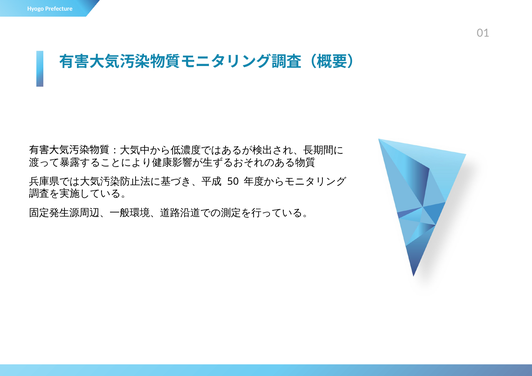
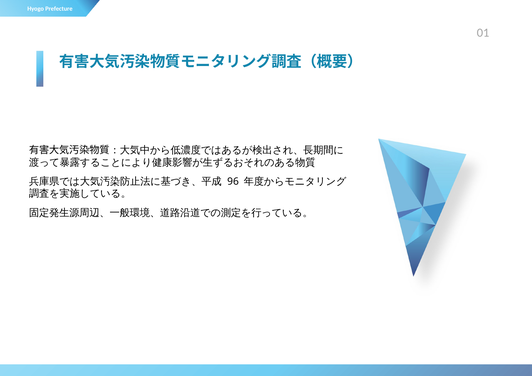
50: 50 -> 96
